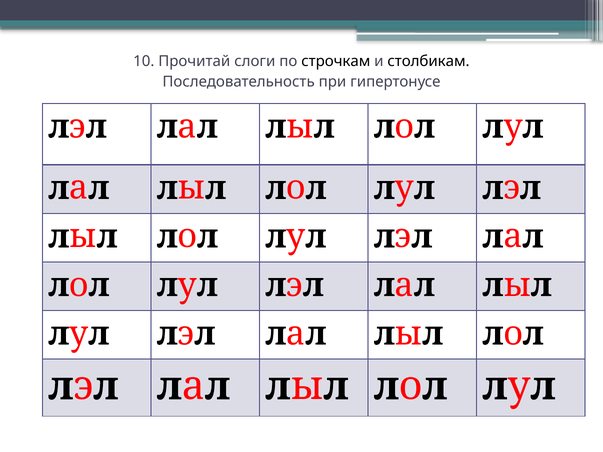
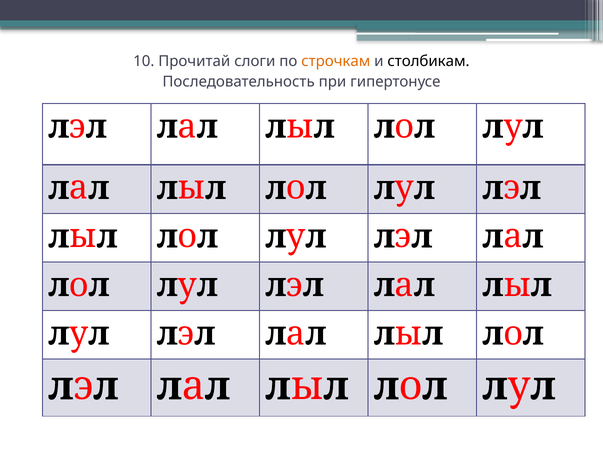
строчкам colour: black -> orange
